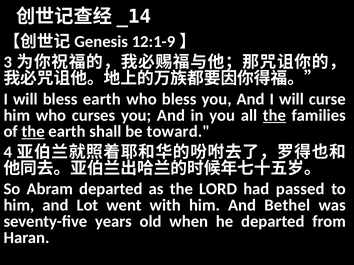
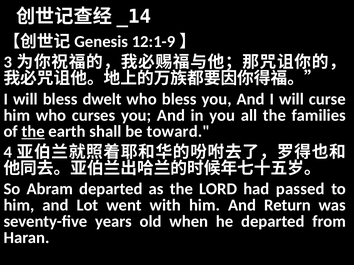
bless earth: earth -> dwelt
the at (274, 115) underline: present -> none
Bethel: Bethel -> Return
